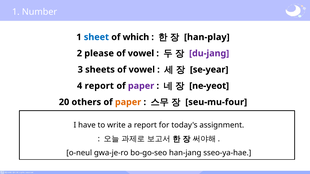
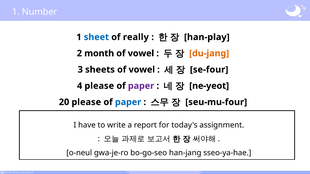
which: which -> really
please: please -> month
du-jang colour: purple -> orange
se-year: se-year -> se-four
4 report: report -> please
20 others: others -> please
paper at (128, 102) colour: orange -> blue
